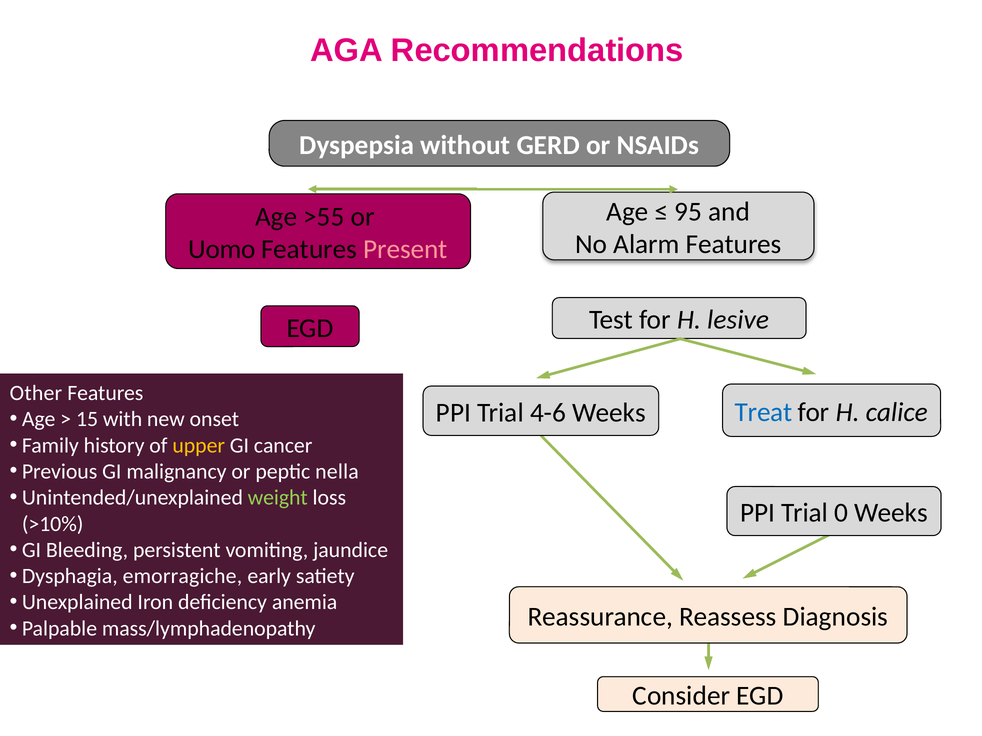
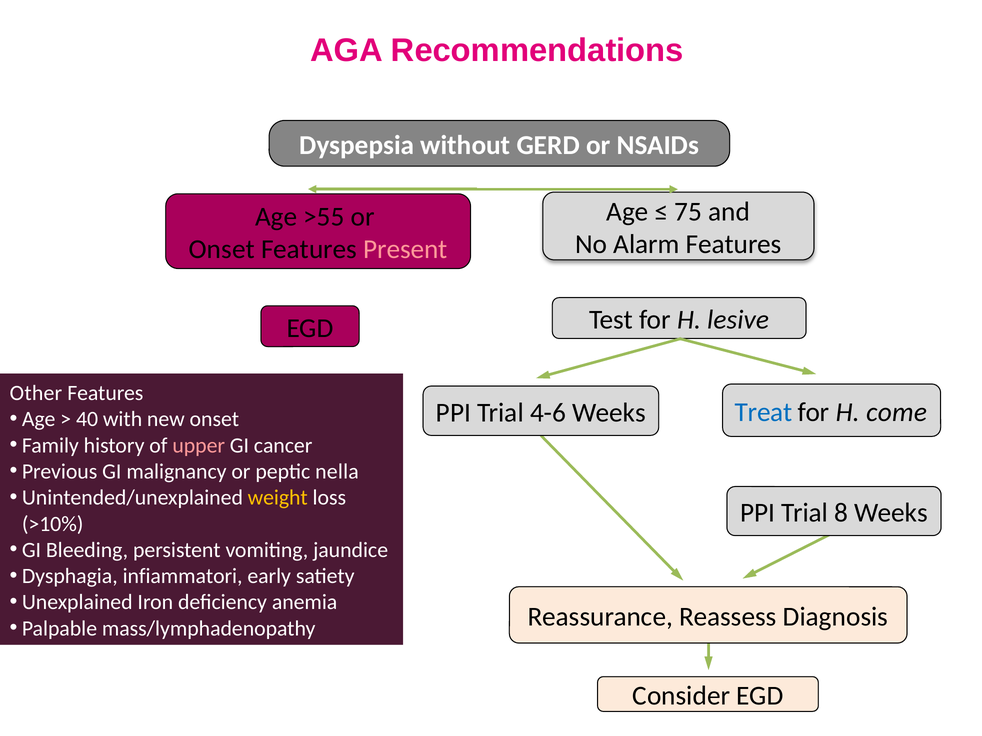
95: 95 -> 75
Uomo at (222, 250): Uomo -> Onset
calice: calice -> come
15: 15 -> 40
upper colour: yellow -> pink
weight colour: light green -> yellow
0: 0 -> 8
emorragiche: emorragiche -> infiammatori
